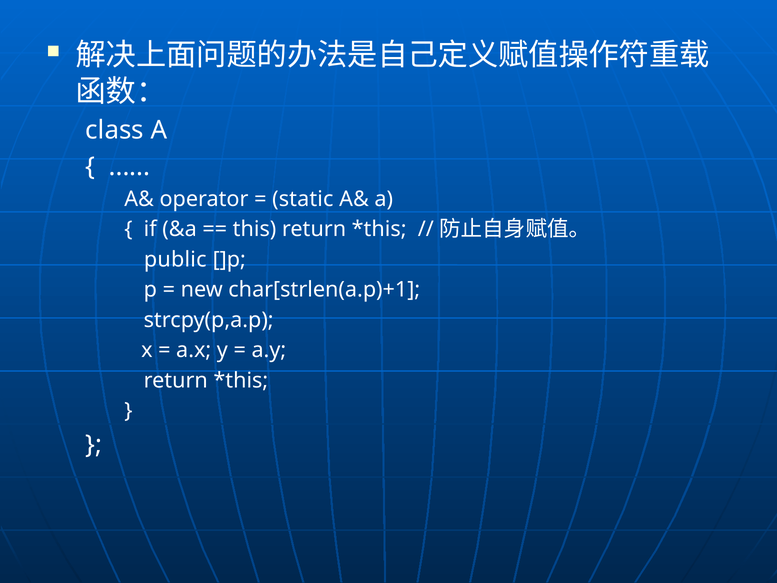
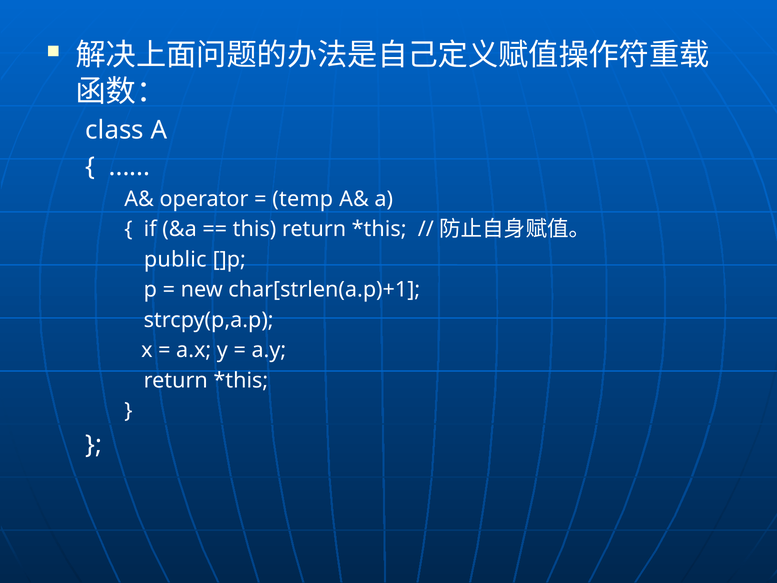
static: static -> temp
